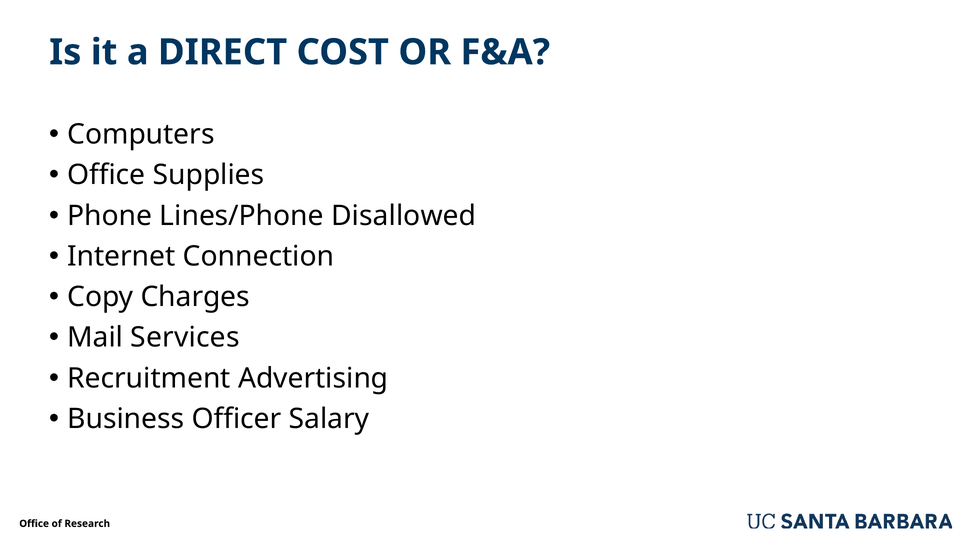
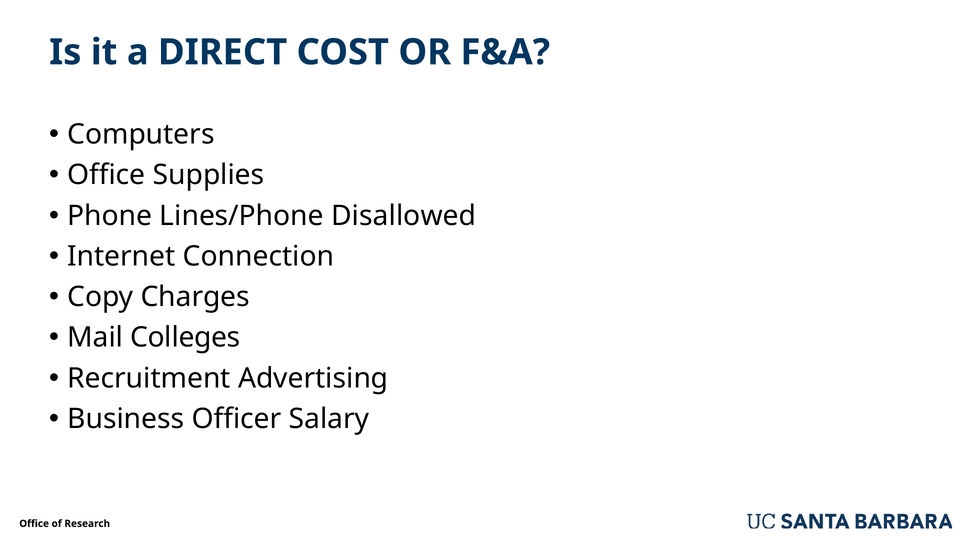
Services: Services -> Colleges
